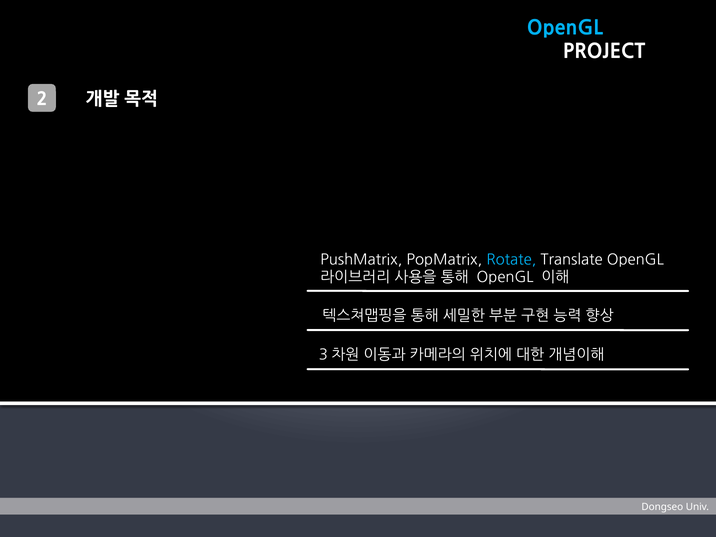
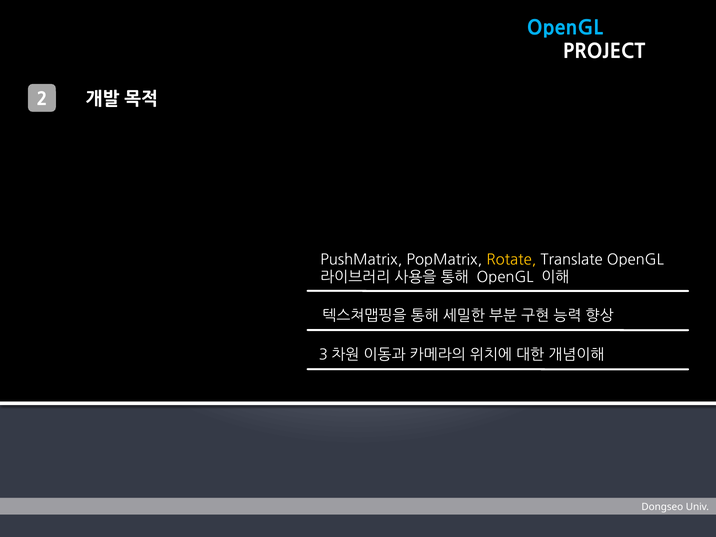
Rotate colour: light blue -> yellow
